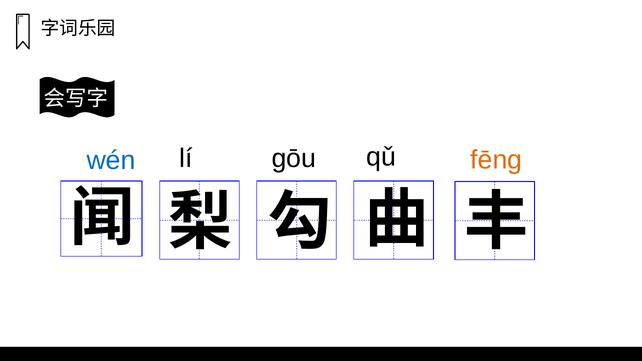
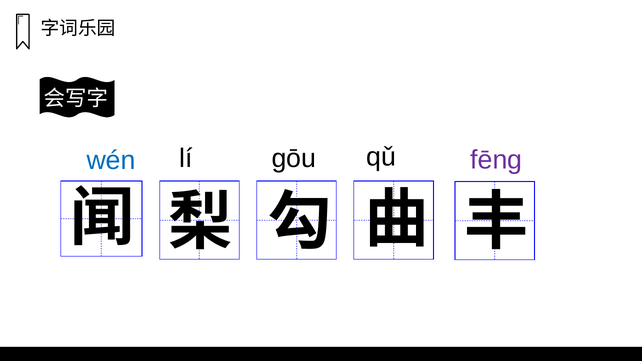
fēnɡ colour: orange -> purple
